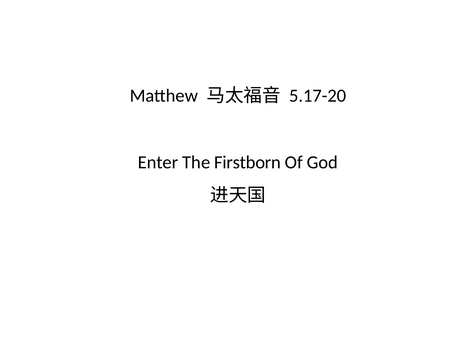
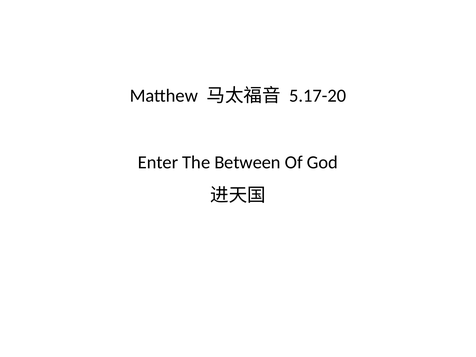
Firstborn: Firstborn -> Between
